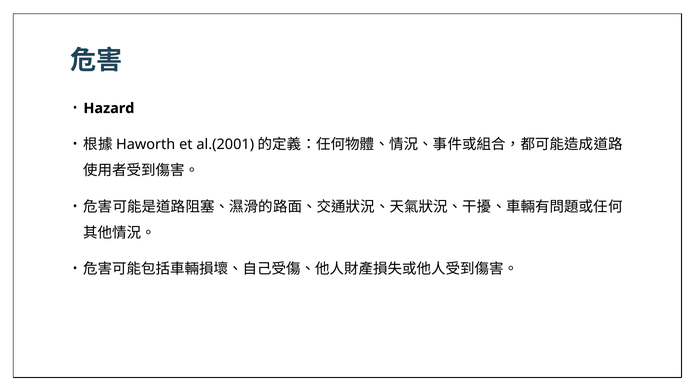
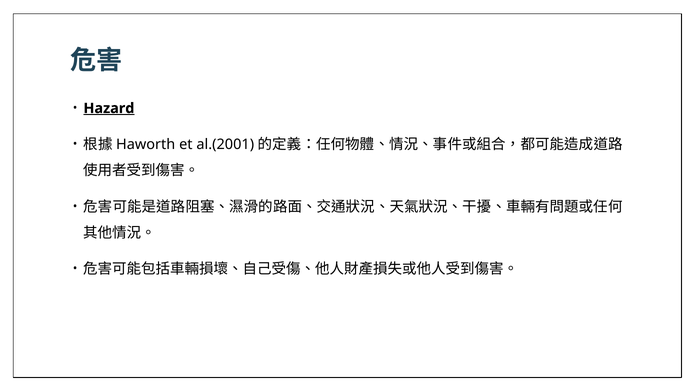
Hazard underline: none -> present
